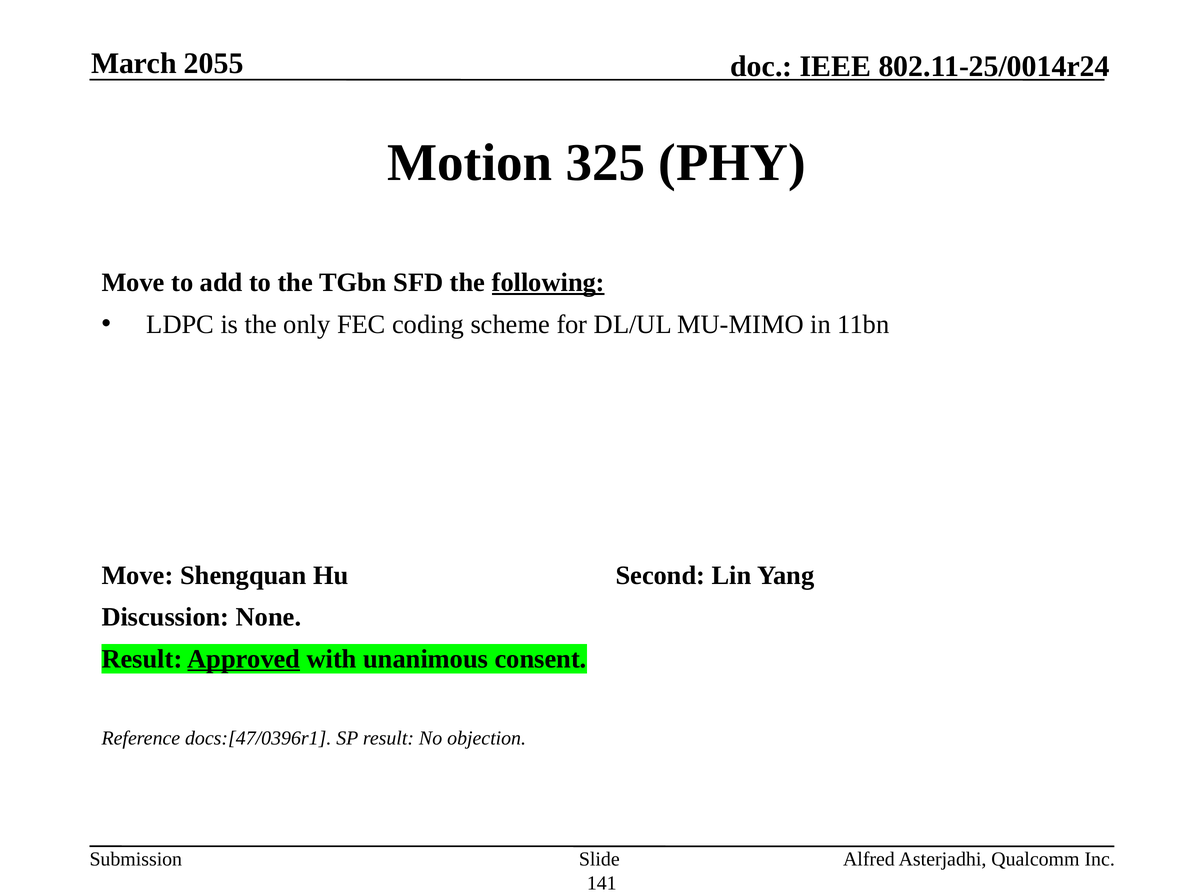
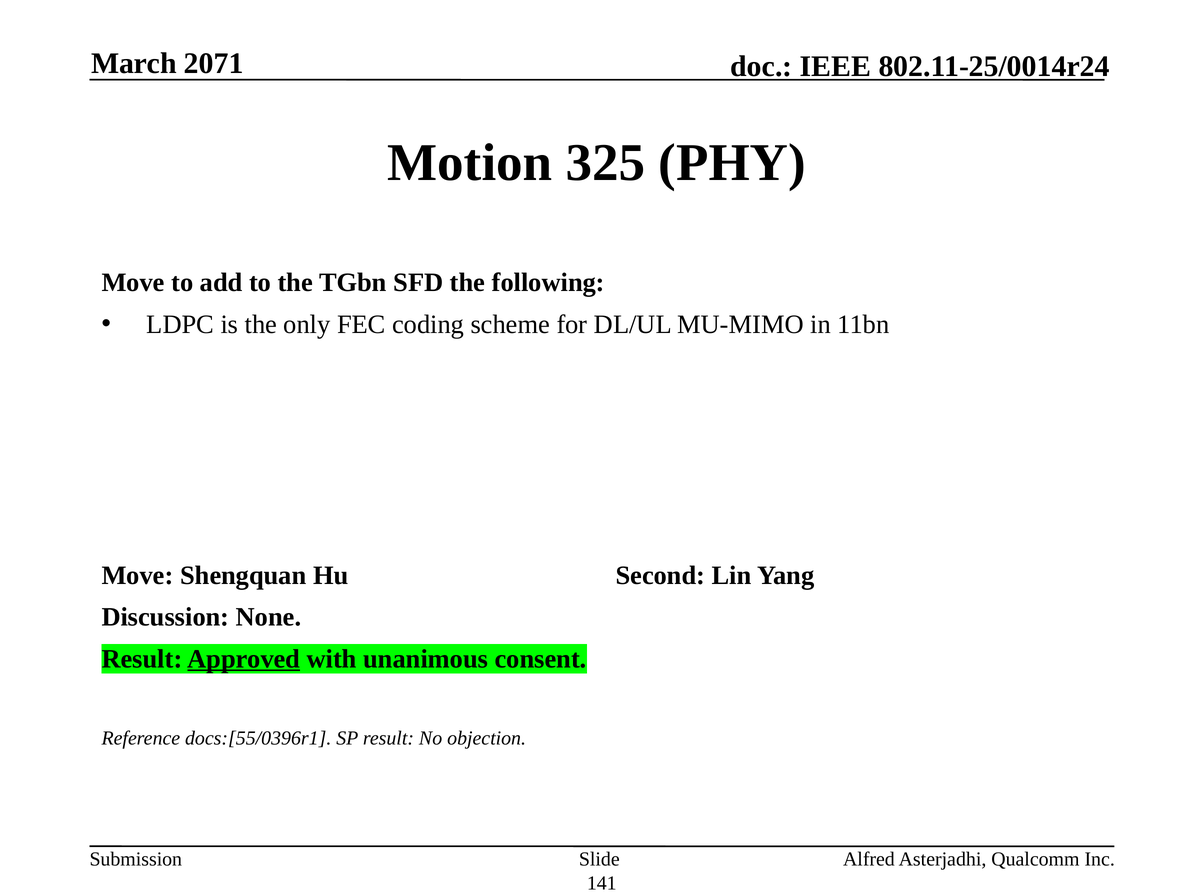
2055: 2055 -> 2071
following underline: present -> none
docs:[47/0396r1: docs:[47/0396r1 -> docs:[55/0396r1
